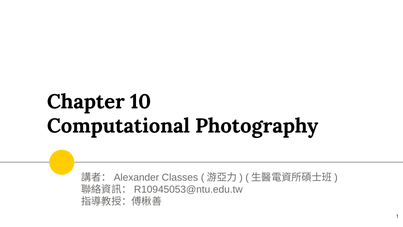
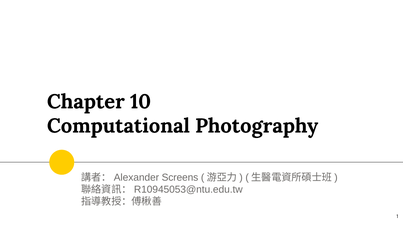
Classes: Classes -> Screens
